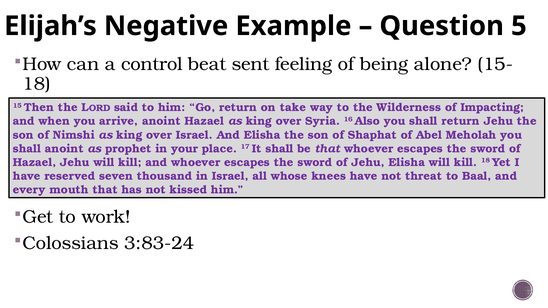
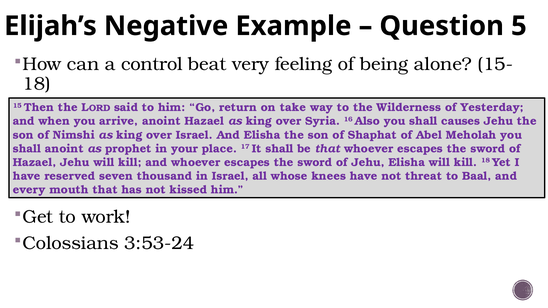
sent: sent -> very
Impacting: Impacting -> Yesterday
shall return: return -> causes
3:83-24: 3:83-24 -> 3:53-24
